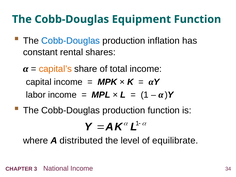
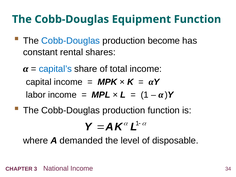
inflation: inflation -> become
capital’s colour: orange -> blue
distributed: distributed -> demanded
equilibrate: equilibrate -> disposable
